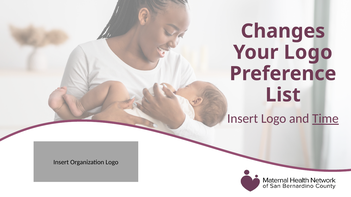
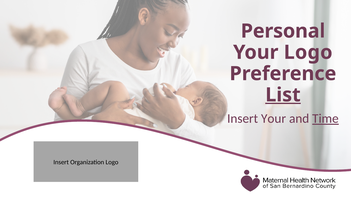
Changes: Changes -> Personal
List underline: none -> present
Insert Logo: Logo -> Your
